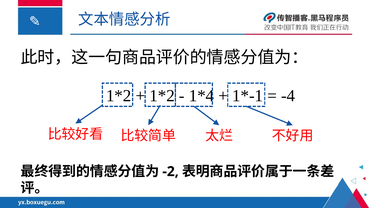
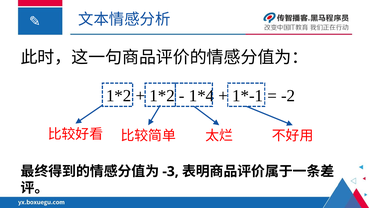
-4: -4 -> -2
-2: -2 -> -3
